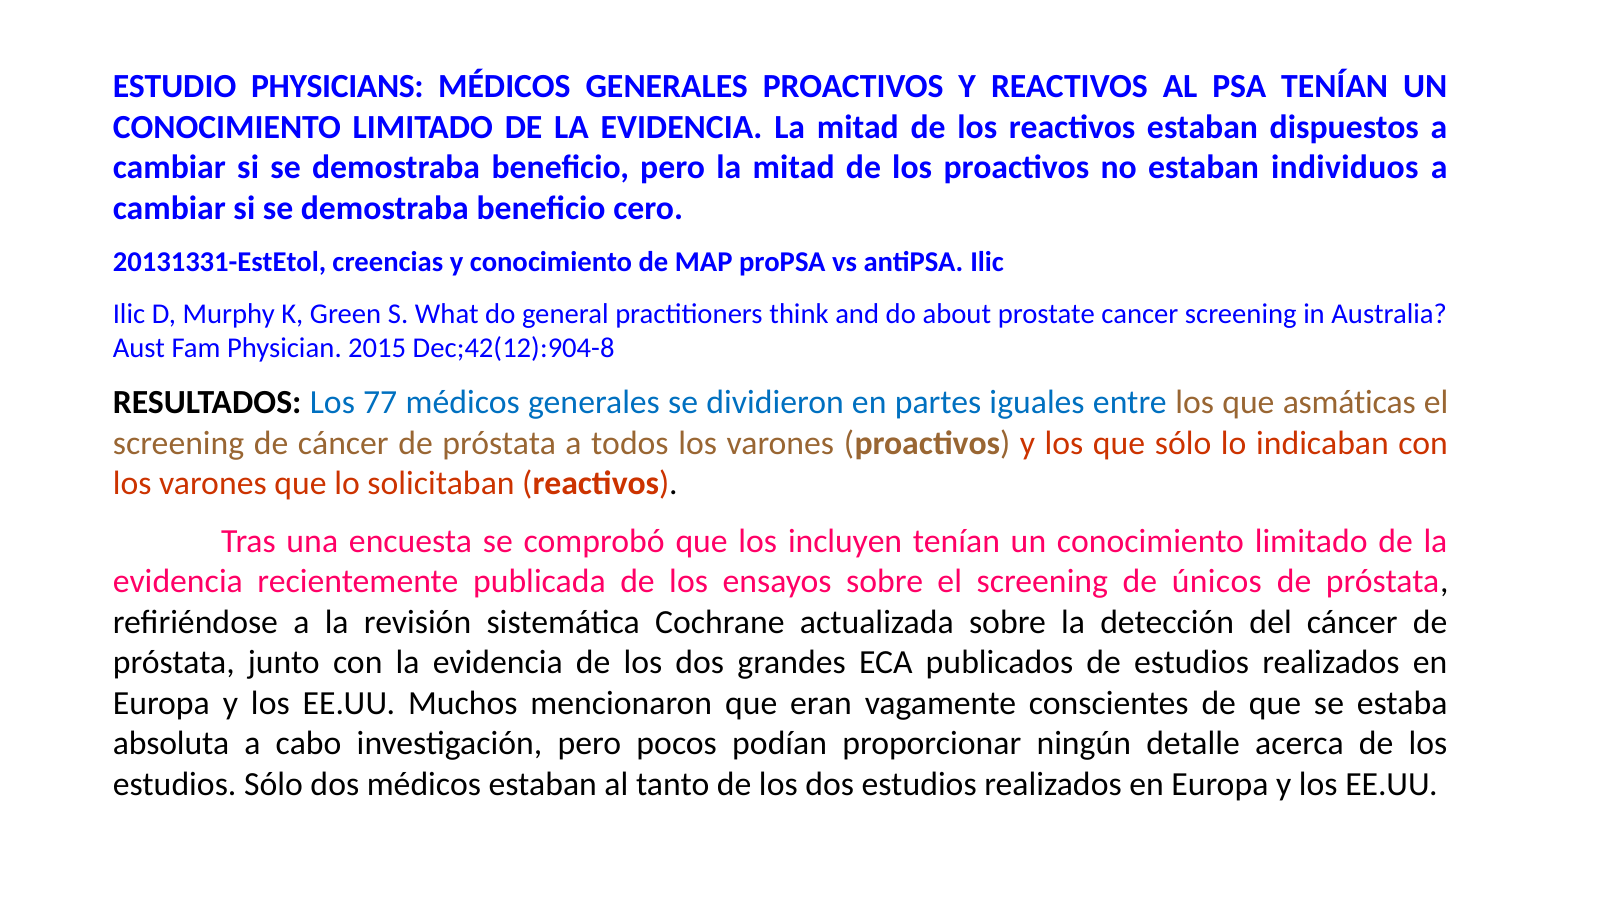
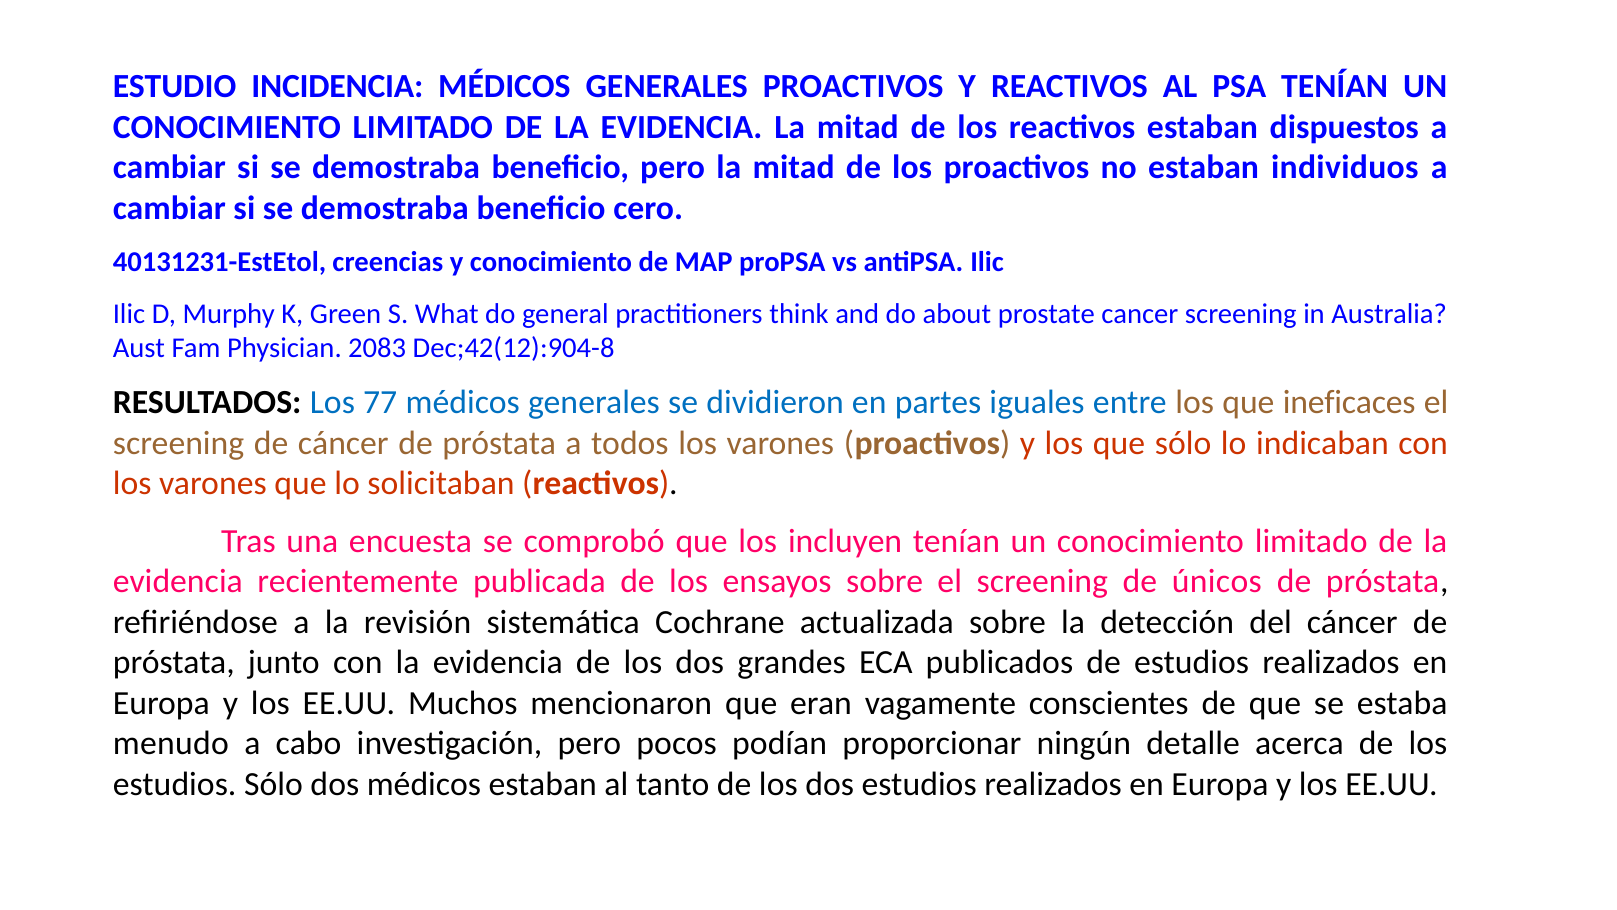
PHYSICIANS: PHYSICIANS -> INCIDENCIA
20131331-EstEtol: 20131331-EstEtol -> 40131231-EstEtol
2015: 2015 -> 2083
asmáticas: asmáticas -> ineficaces
absoluta: absoluta -> menudo
